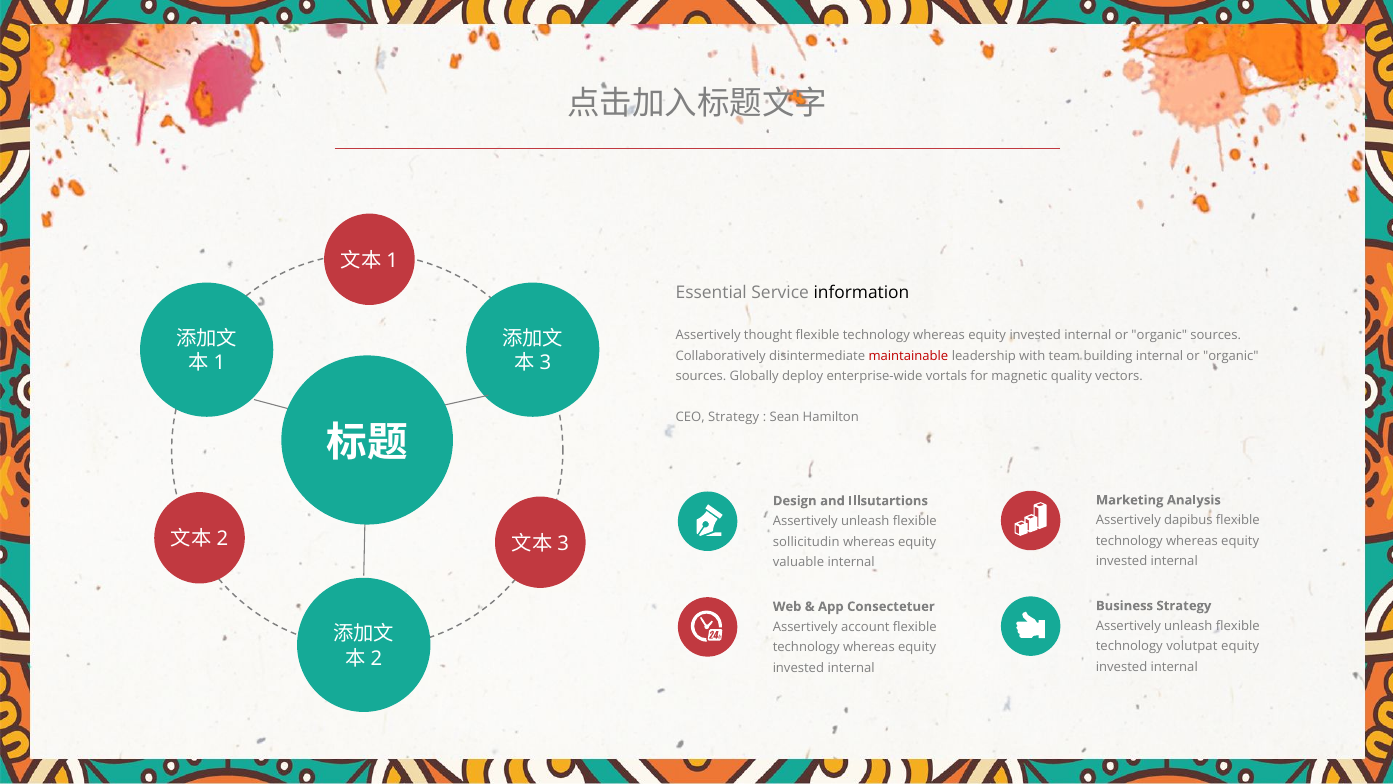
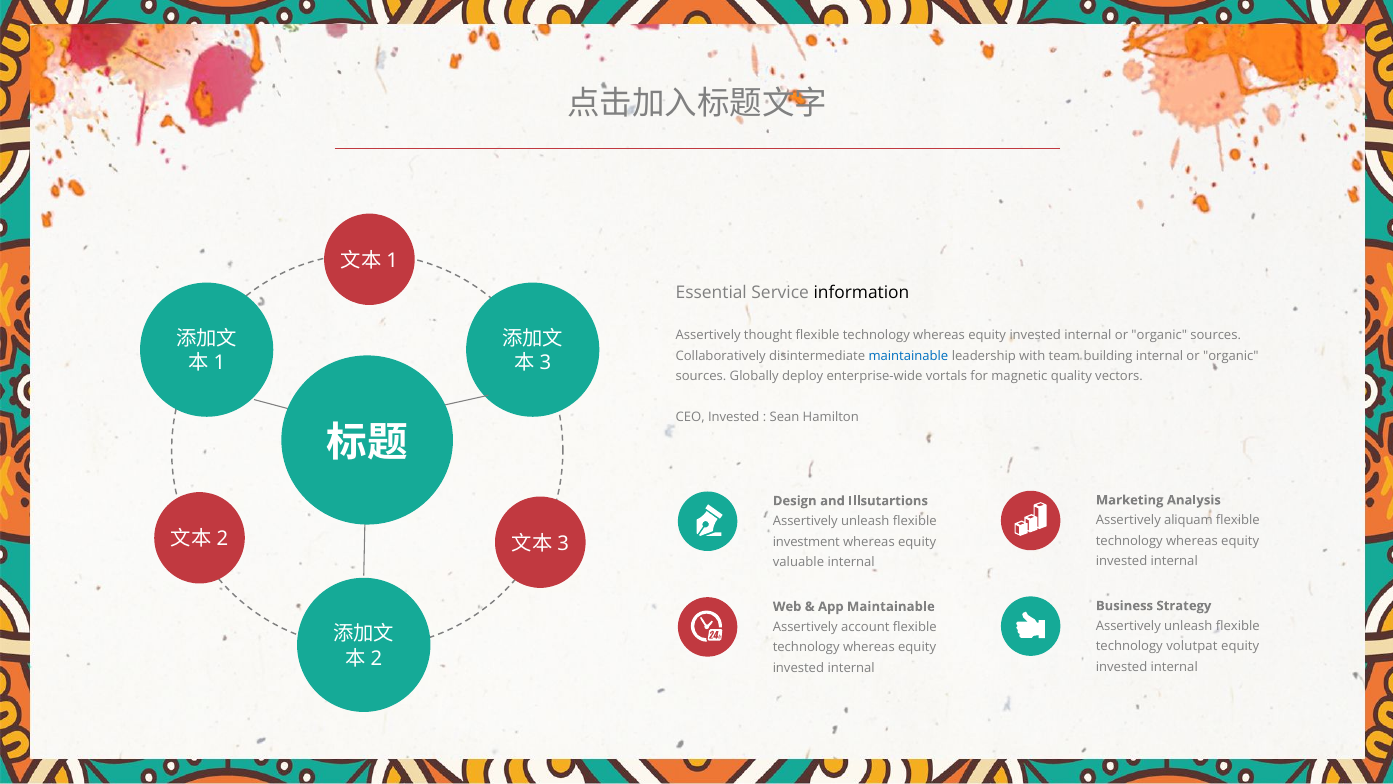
maintainable at (908, 356) colour: red -> blue
CEO Strategy: Strategy -> Invested
dapibus: dapibus -> aliquam
sollicitudin: sollicitudin -> investment
App Consectetuer: Consectetuer -> Maintainable
